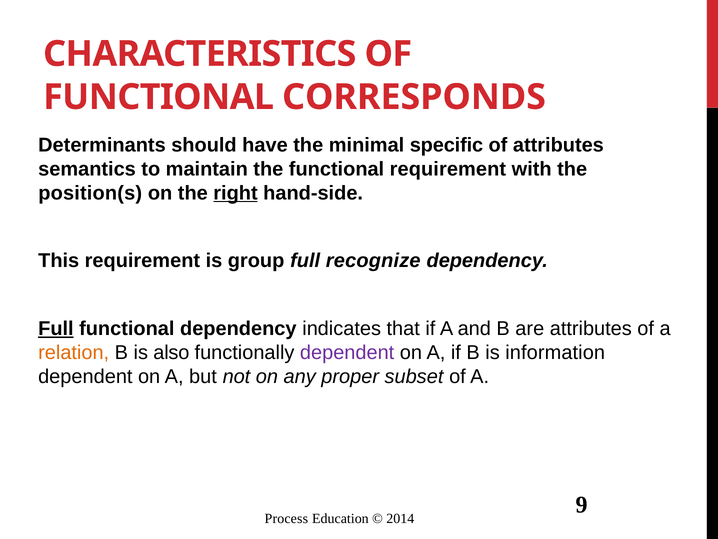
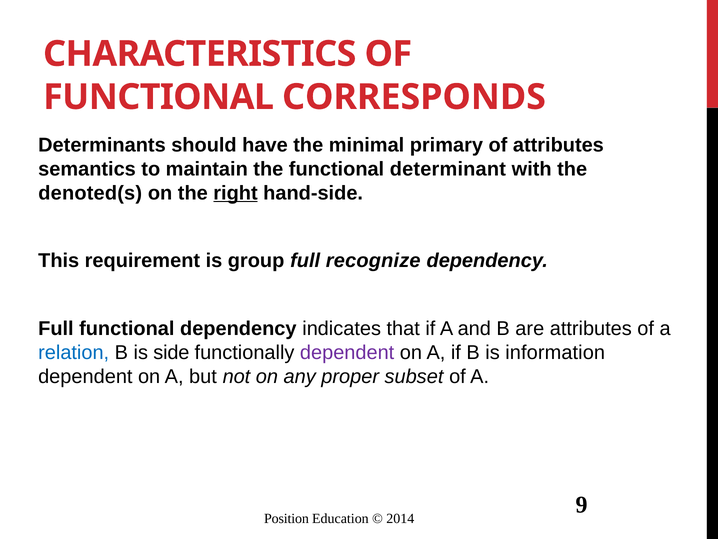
specific: specific -> primary
functional requirement: requirement -> determinant
position(s: position(s -> denoted(s
Full at (56, 328) underline: present -> none
relation colour: orange -> blue
also: also -> side
Process: Process -> Position
